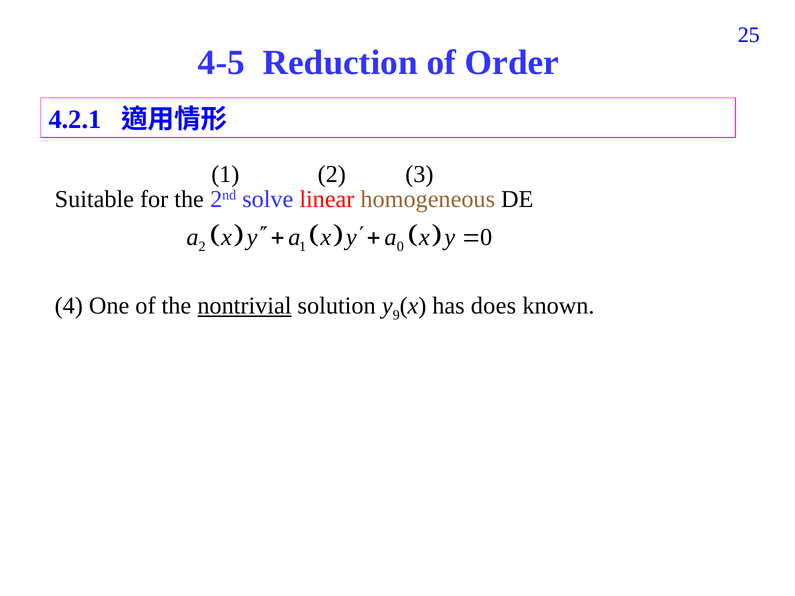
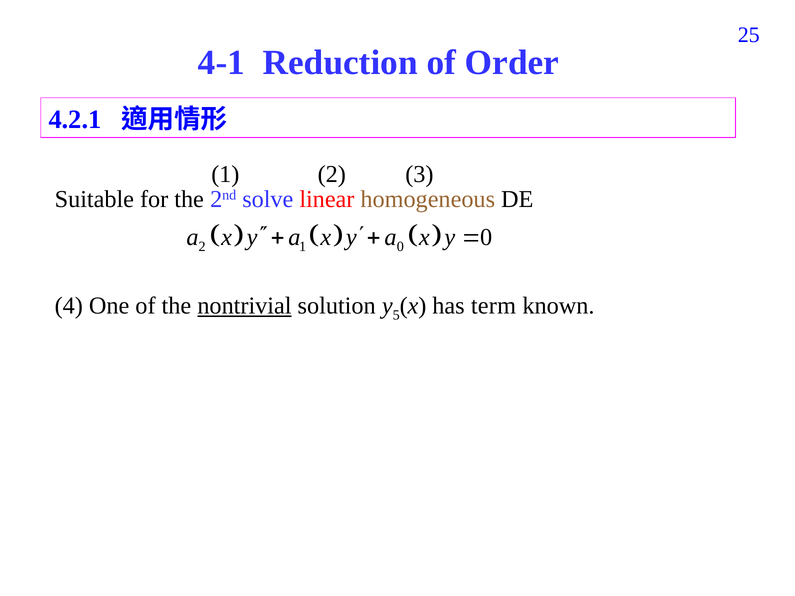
4-5: 4-5 -> 4-1
9: 9 -> 5
does: does -> term
